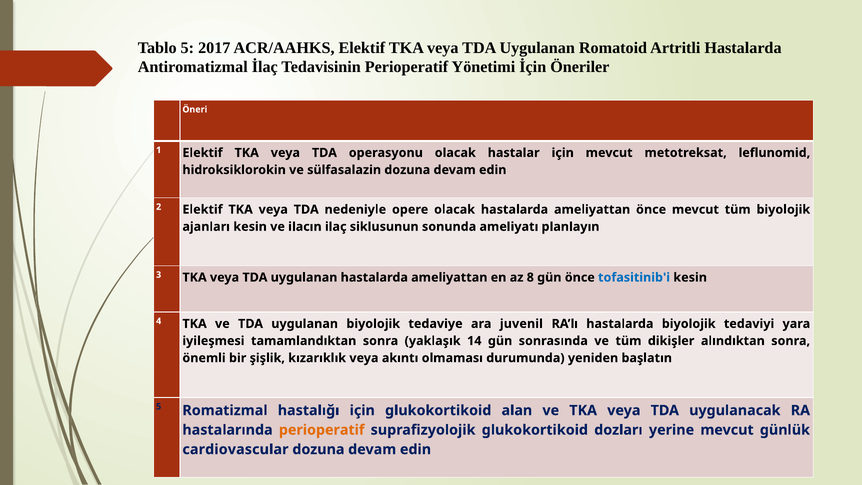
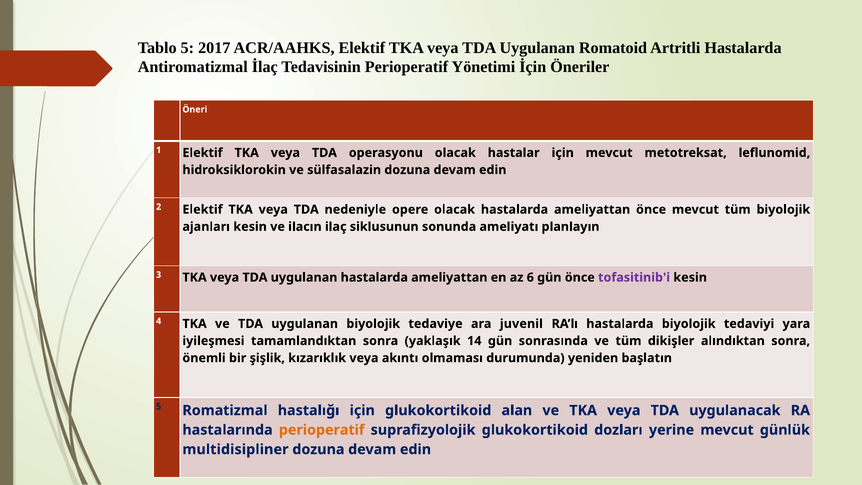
8: 8 -> 6
tofasitinib'i colour: blue -> purple
cardiovascular: cardiovascular -> multidisipliner
